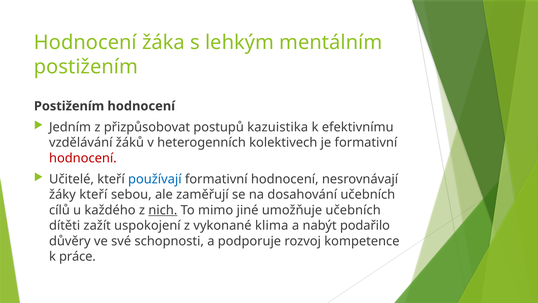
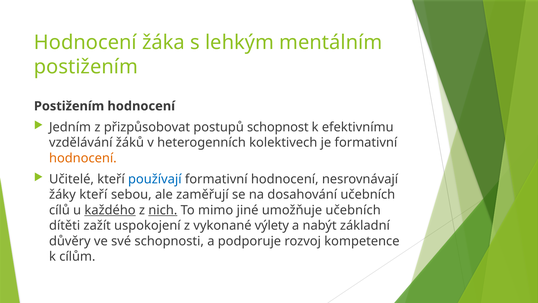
kazuistika: kazuistika -> schopnost
hodnocení at (83, 158) colour: red -> orange
každého underline: none -> present
klima: klima -> výlety
podařilo: podařilo -> základní
práce: práce -> cílům
